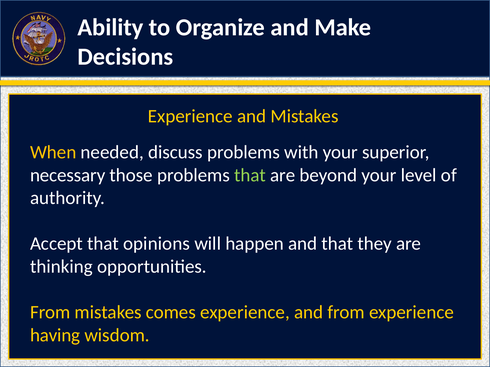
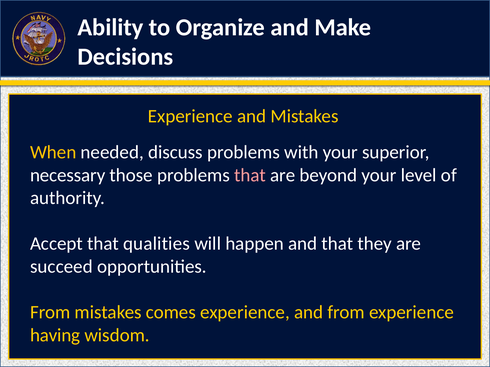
that at (250, 175) colour: light green -> pink
opinions: opinions -> qualities
thinking: thinking -> succeed
